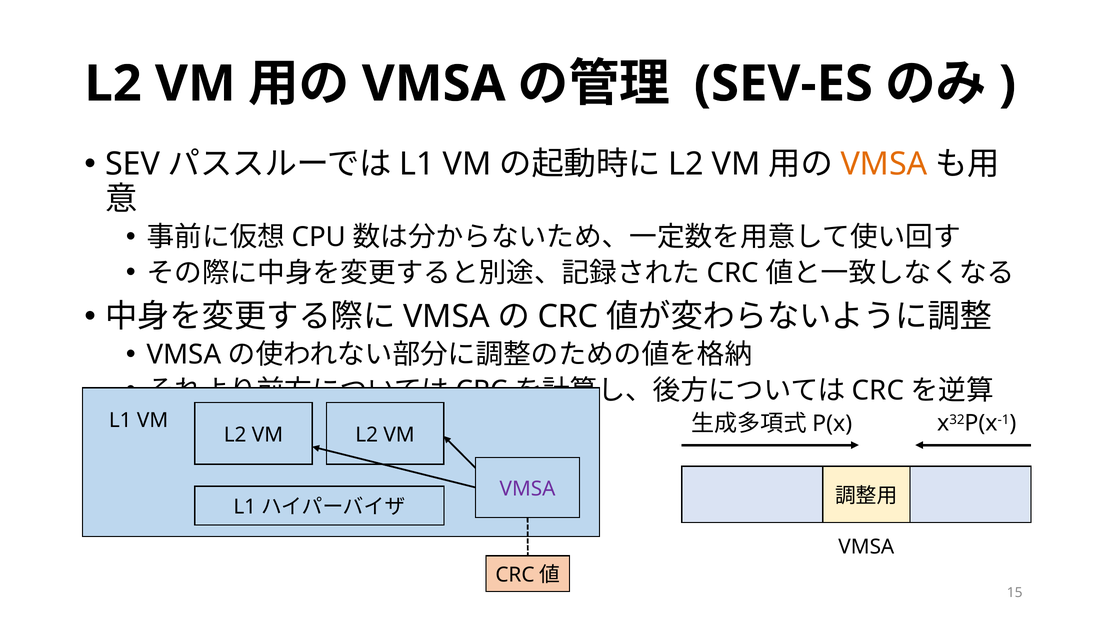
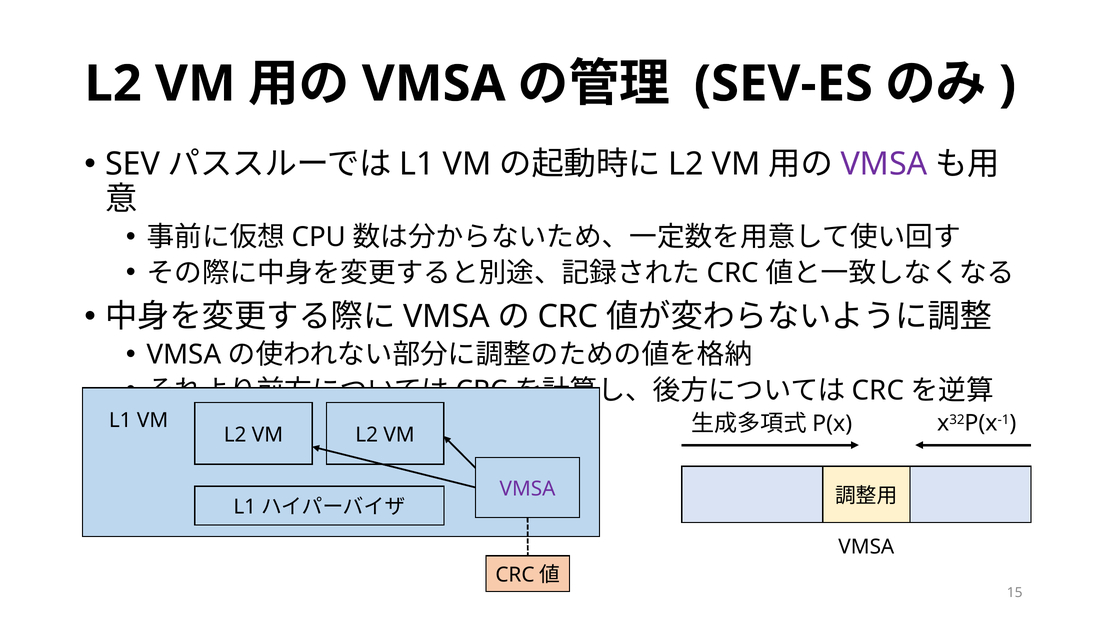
VMSA at (884, 165) colour: orange -> purple
